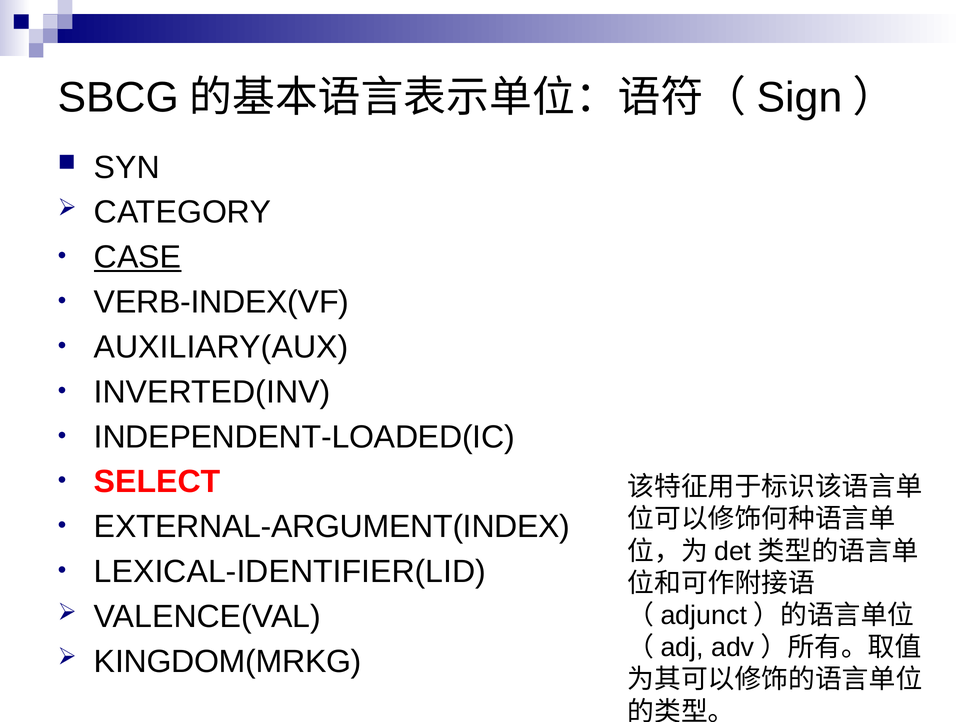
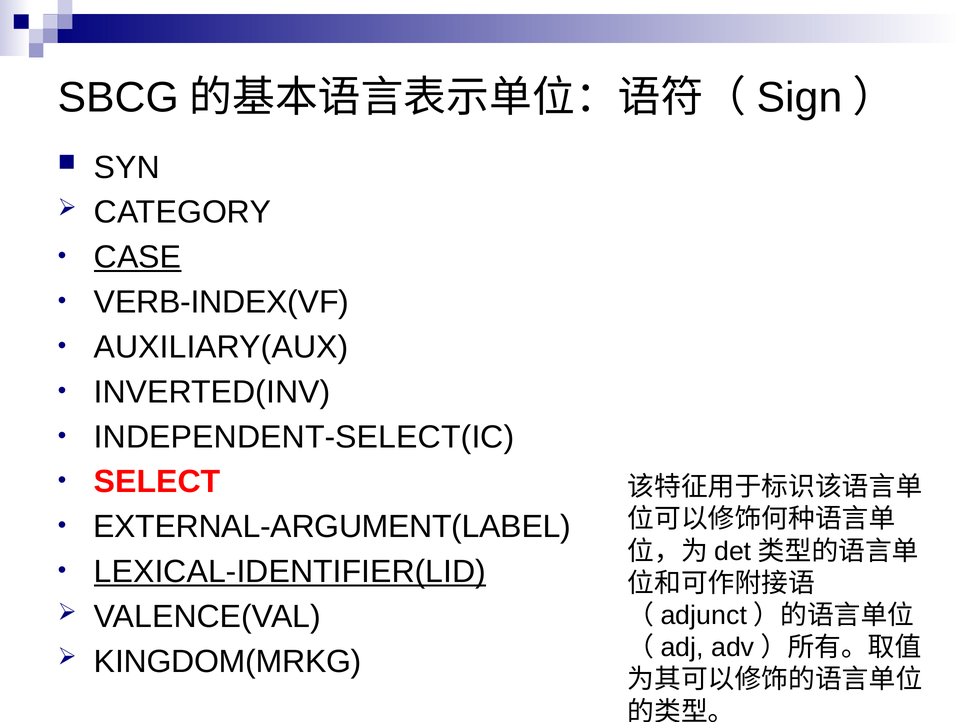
INDEPENDENT-LOADED(IC: INDEPENDENT-LOADED(IC -> INDEPENDENT-SELECT(IC
EXTERNAL-ARGUMENT(INDEX: EXTERNAL-ARGUMENT(INDEX -> EXTERNAL-ARGUMENT(LABEL
LEXICAL-IDENTIFIER(LID underline: none -> present
